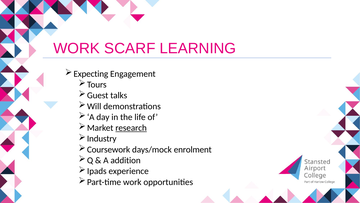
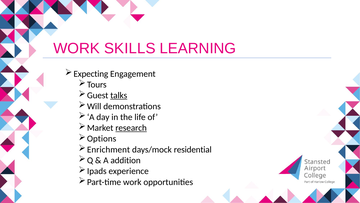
SCARF: SCARF -> SKILLS
talks underline: none -> present
Industry: Industry -> Options
Coursework: Coursework -> Enrichment
enrolment: enrolment -> residential
